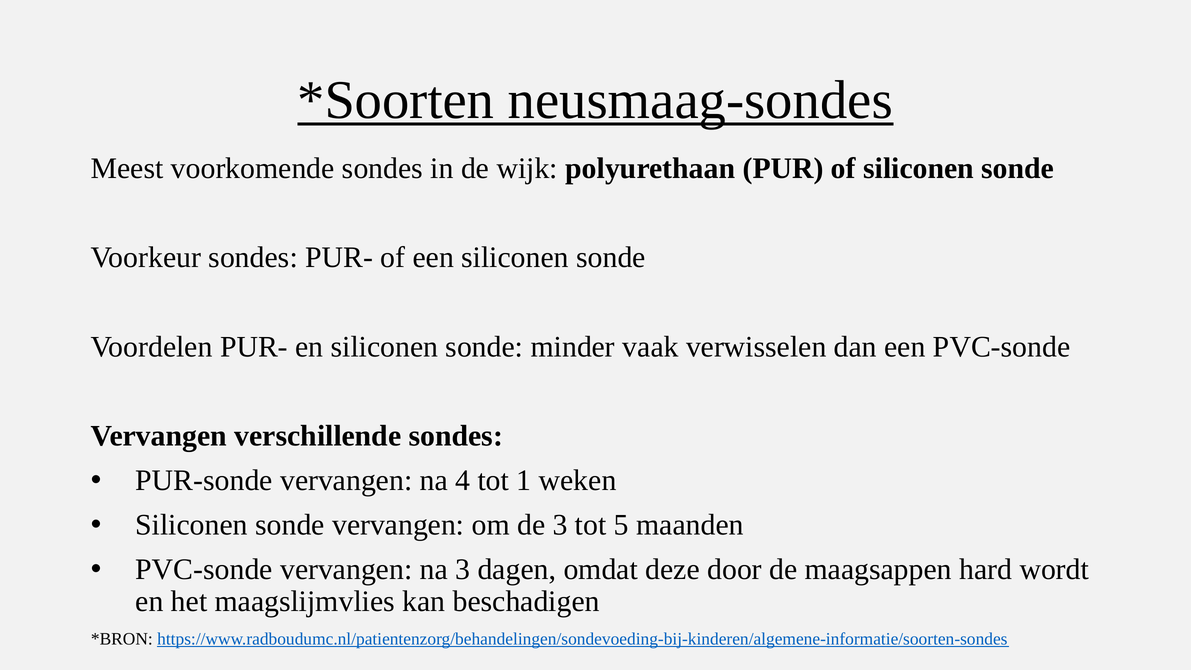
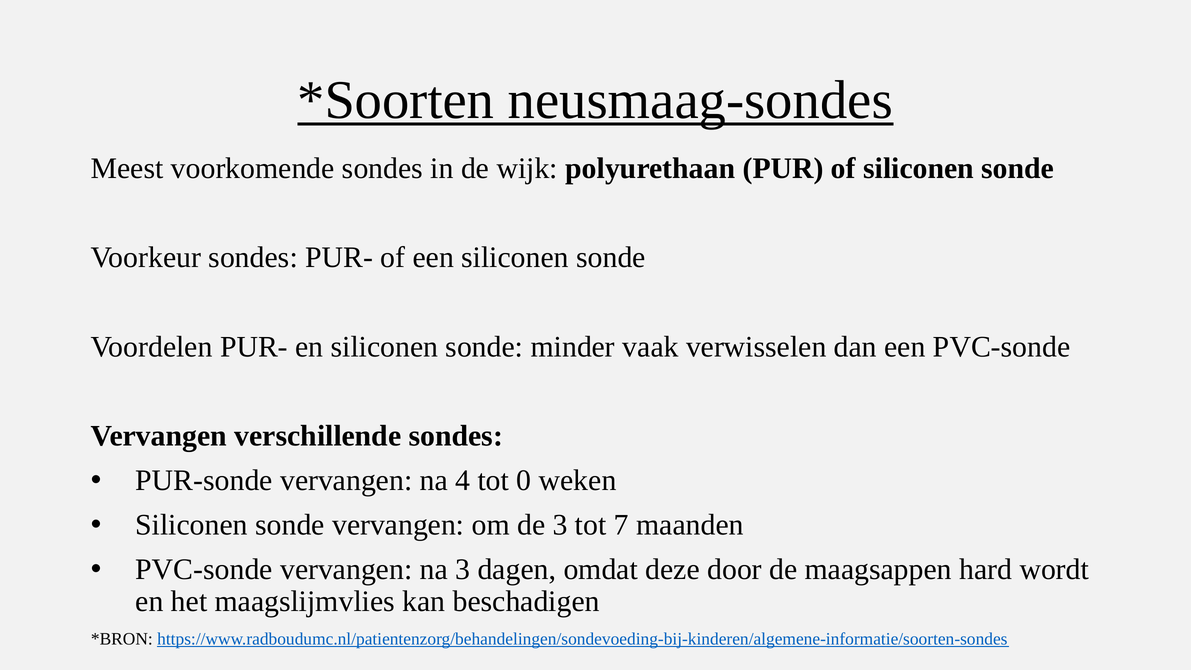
1: 1 -> 0
5: 5 -> 7
